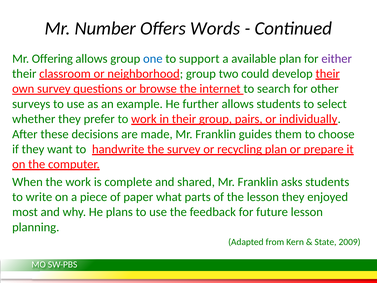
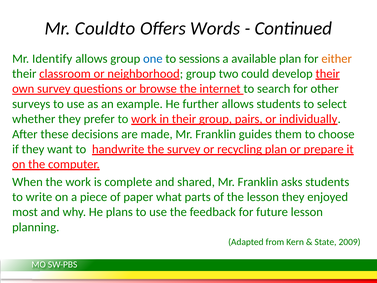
Number: Number -> Couldto
Offering: Offering -> Identify
support: support -> sessions
either colour: purple -> orange
